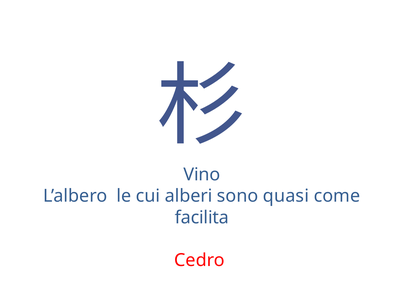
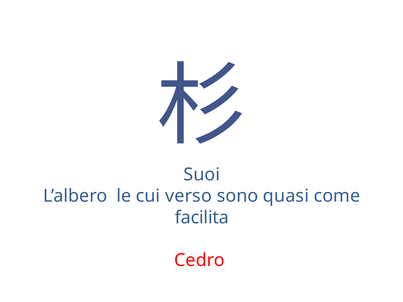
Vino: Vino -> Suoi
alberi: alberi -> verso
